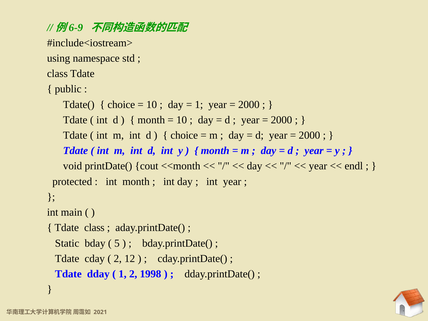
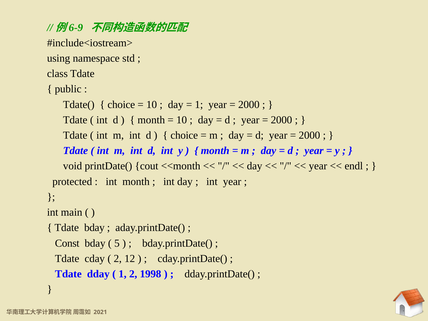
Tdate class: class -> bday
Static: Static -> Const
